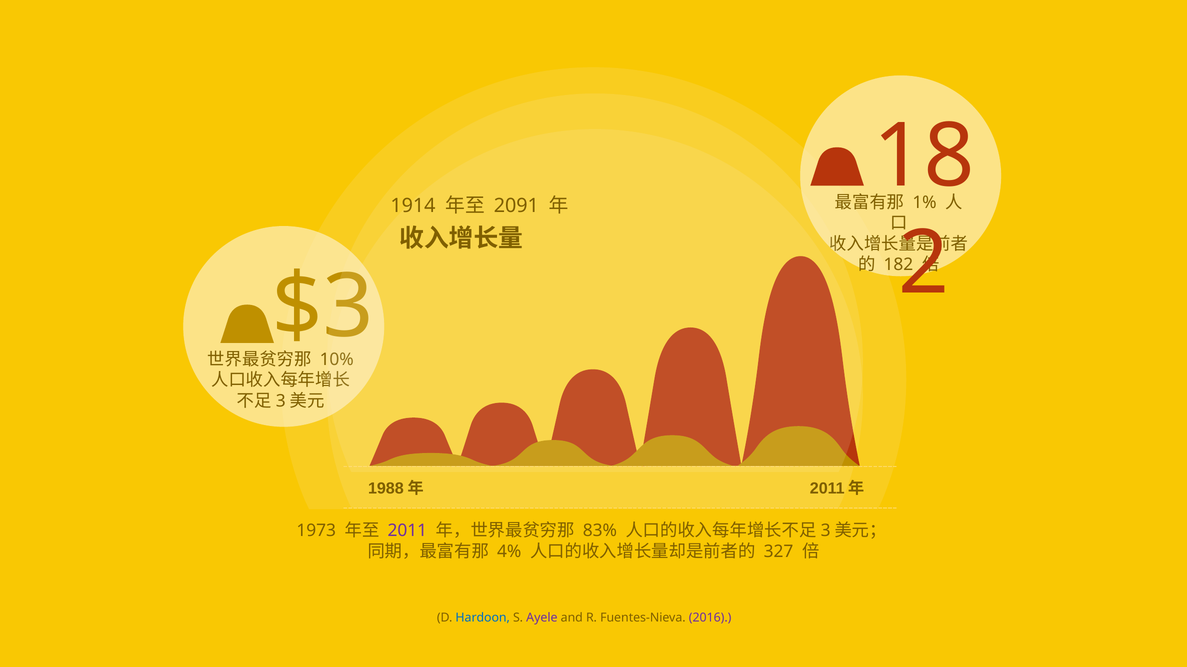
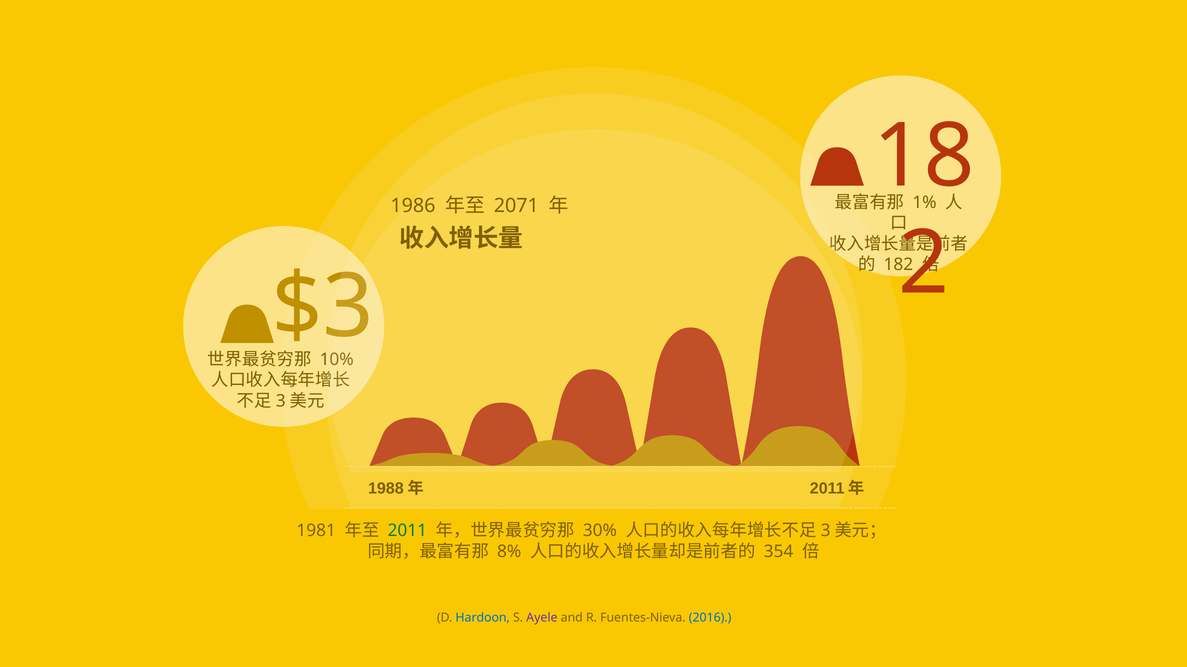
1914: 1914 -> 1986
2091: 2091 -> 2071
1973: 1973 -> 1981
2011 colour: purple -> green
83%: 83% -> 30%
4%: 4% -> 8%
327: 327 -> 354
2016 colour: purple -> blue
